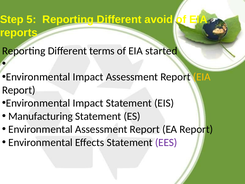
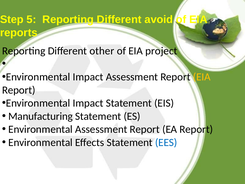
terms: terms -> other
started: started -> project
EES colour: purple -> blue
